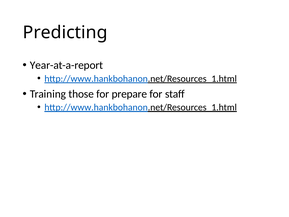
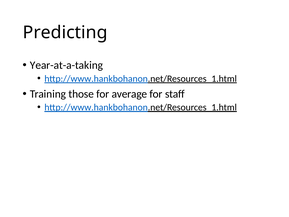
Year-at-a-report: Year-at-a-report -> Year-at-a-taking
prepare: prepare -> average
